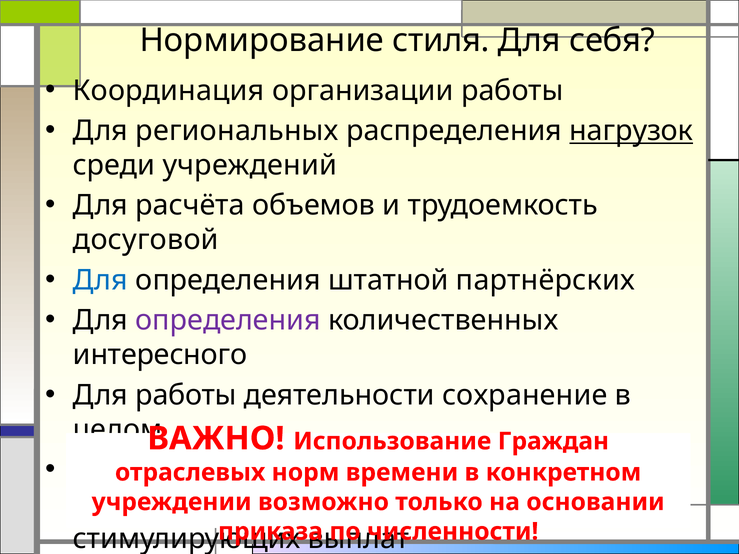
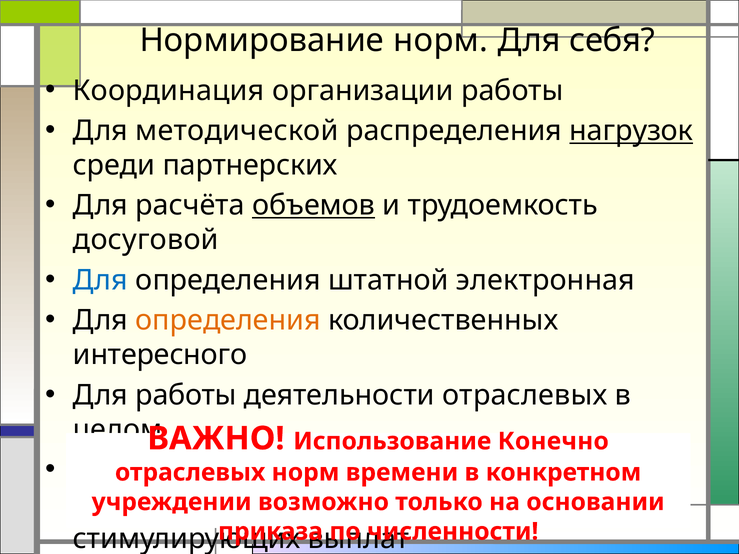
Нормирование стиля: стиля -> норм
региональных: региональных -> методической
учреждений: учреждений -> партнерских
объемов underline: none -> present
партнёрских: партнёрских -> электронная
определения at (228, 321) colour: purple -> orange
деятельности сохранение: сохранение -> отраслевых
Граждан: Граждан -> Конечно
